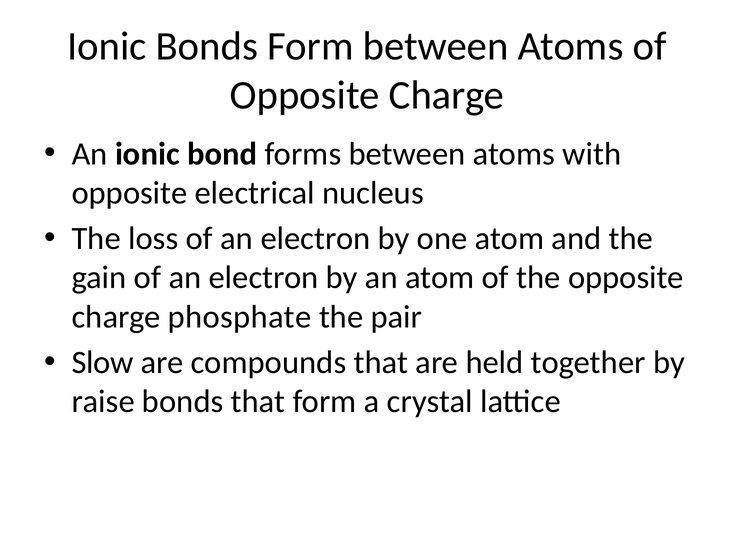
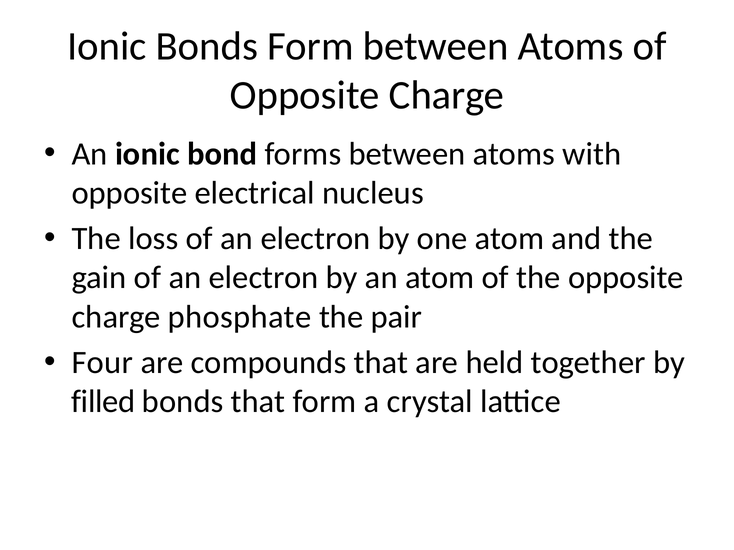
Slow: Slow -> Four
raise: raise -> filled
